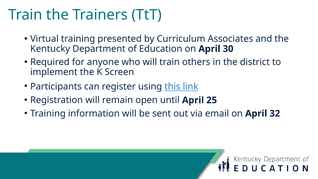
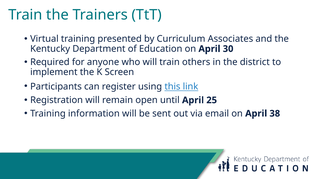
32: 32 -> 38
